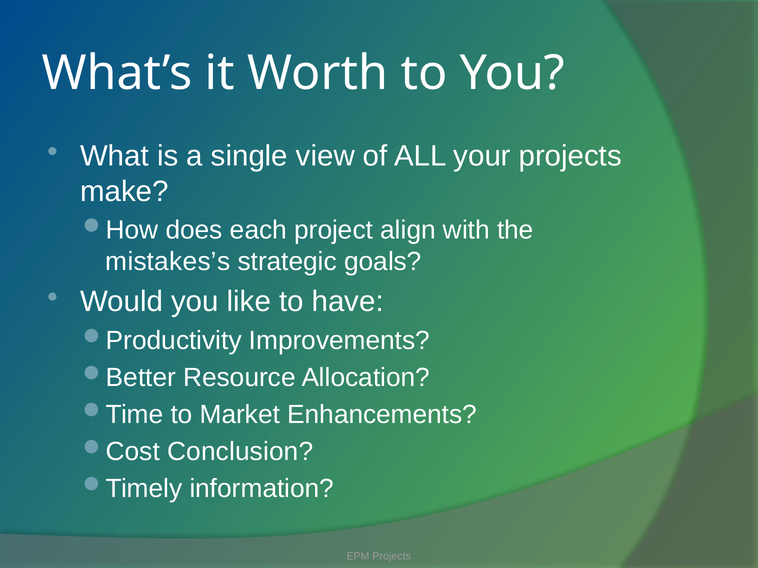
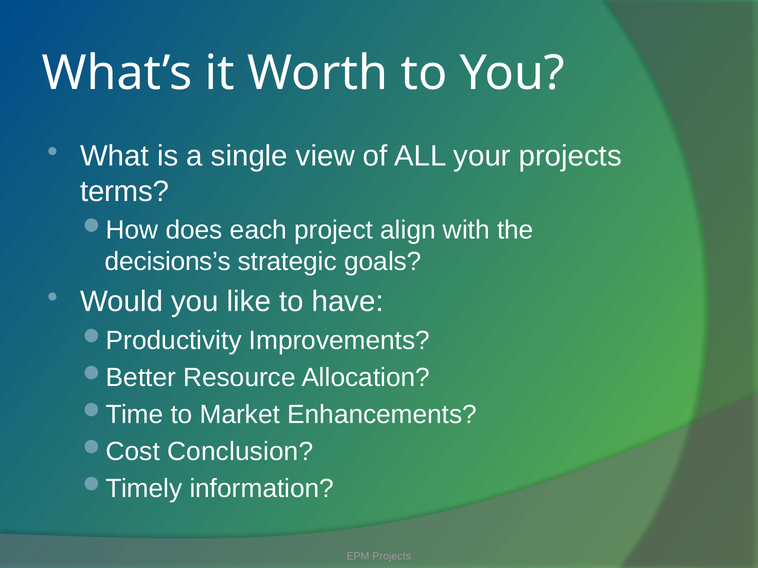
make: make -> terms
mistakes’s: mistakes’s -> decisions’s
